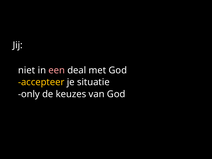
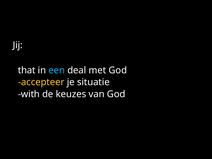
niet: niet -> that
een colour: pink -> light blue
only: only -> with
